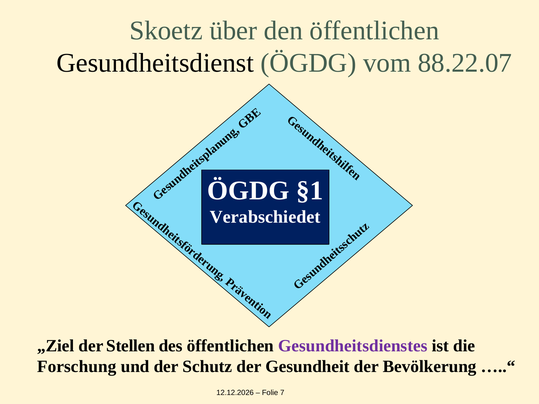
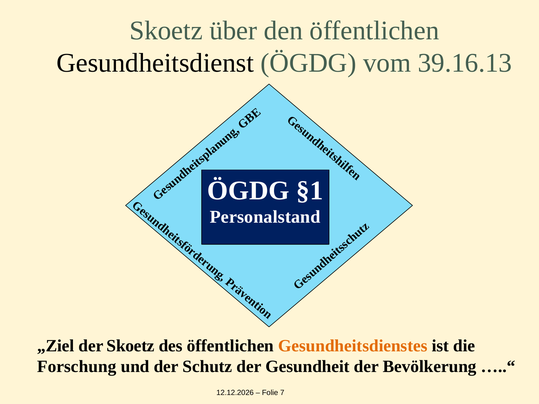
88.22.07: 88.22.07 -> 39.16.13
Verabschiedet: Verabschiedet -> Personalstand
der Stellen: Stellen -> Skoetz
Gesundheitsdienstes colour: purple -> orange
